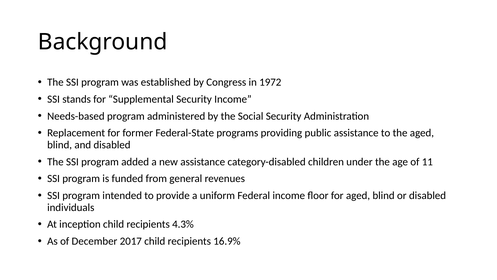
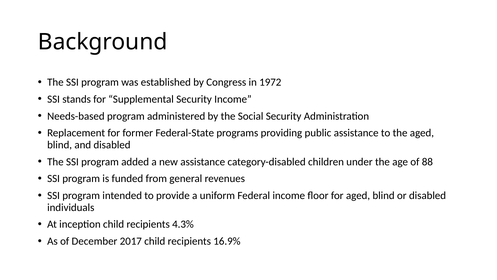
11: 11 -> 88
